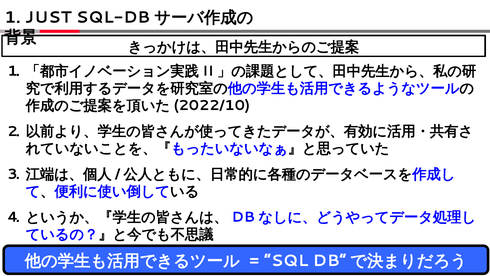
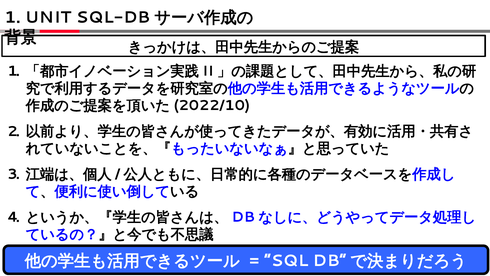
JUST: JUST -> UNIT
